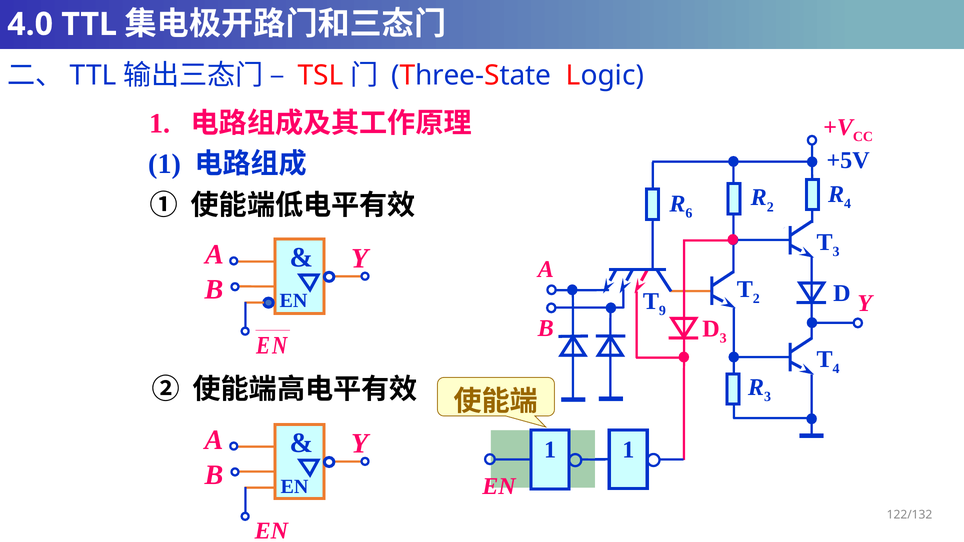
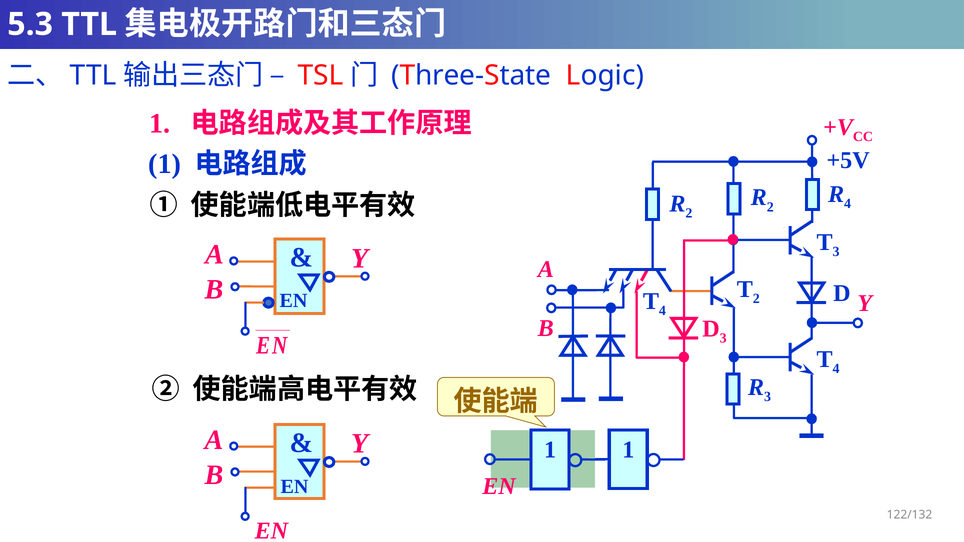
4.0: 4.0 -> 5.3
6 at (689, 213): 6 -> 2
9 at (662, 311): 9 -> 4
